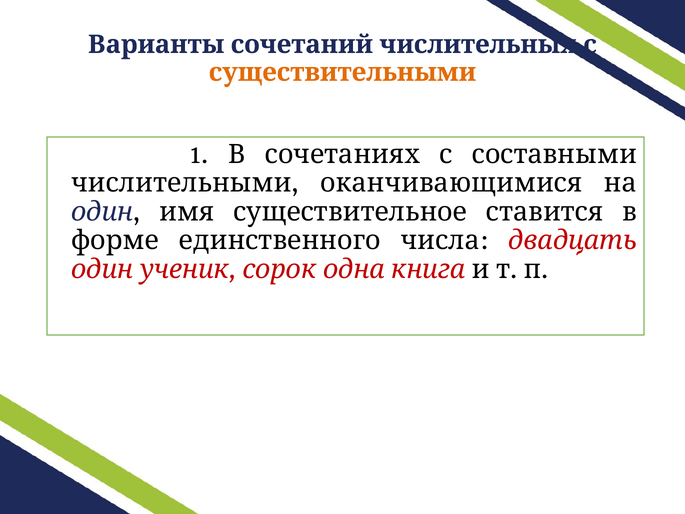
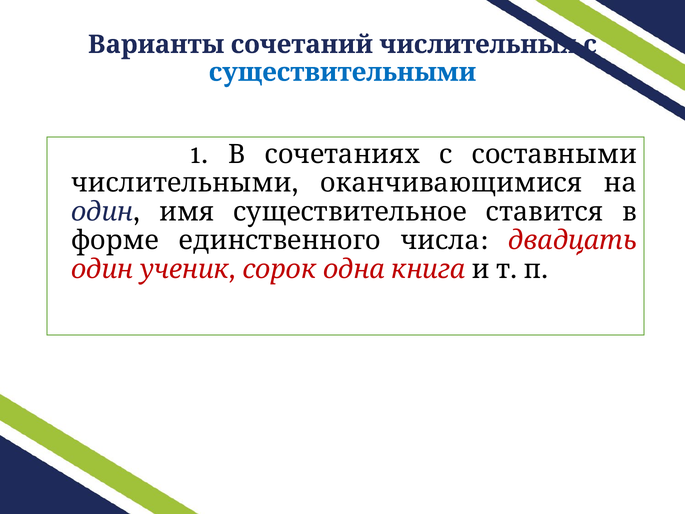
существительными colour: orange -> blue
